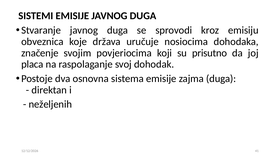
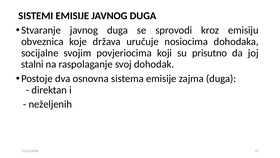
značenje: značenje -> socijalne
placa: placa -> stalni
